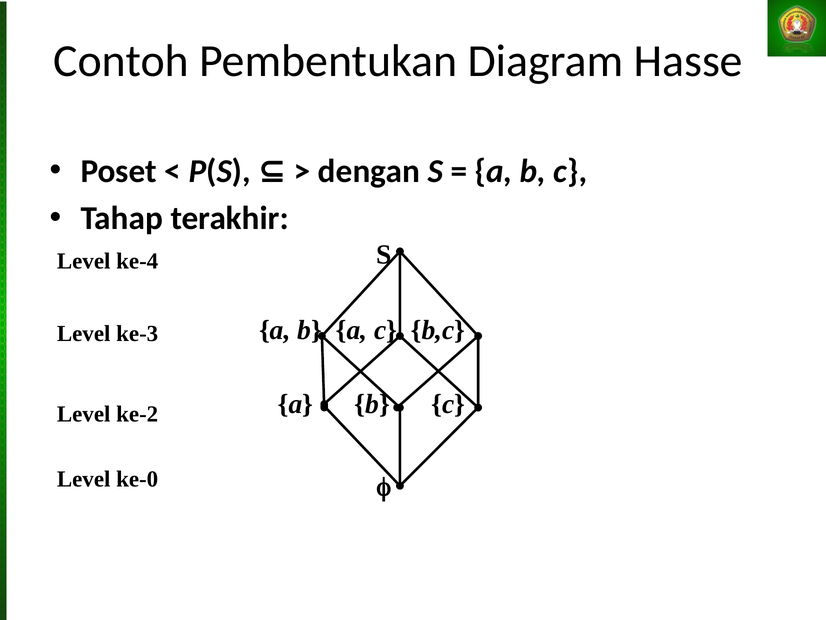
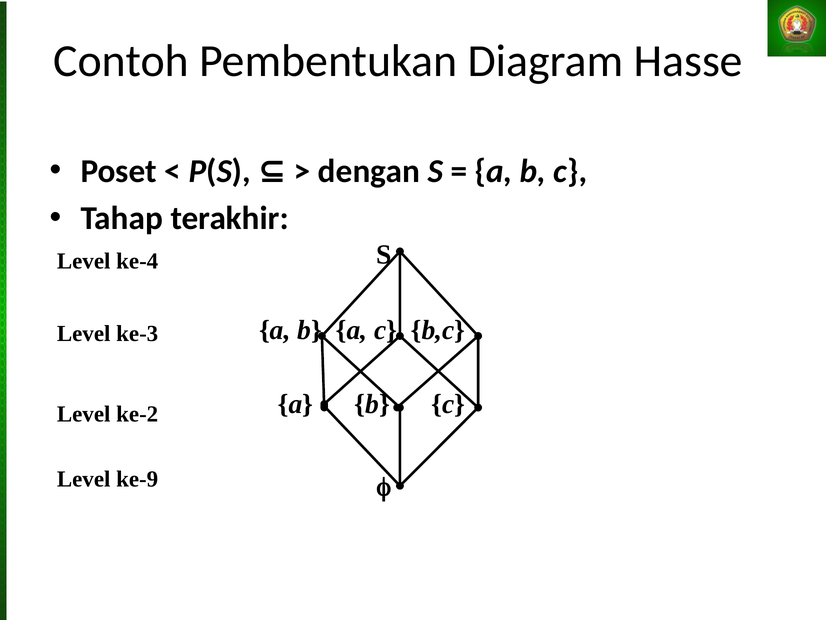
ke-0: ke-0 -> ke-9
